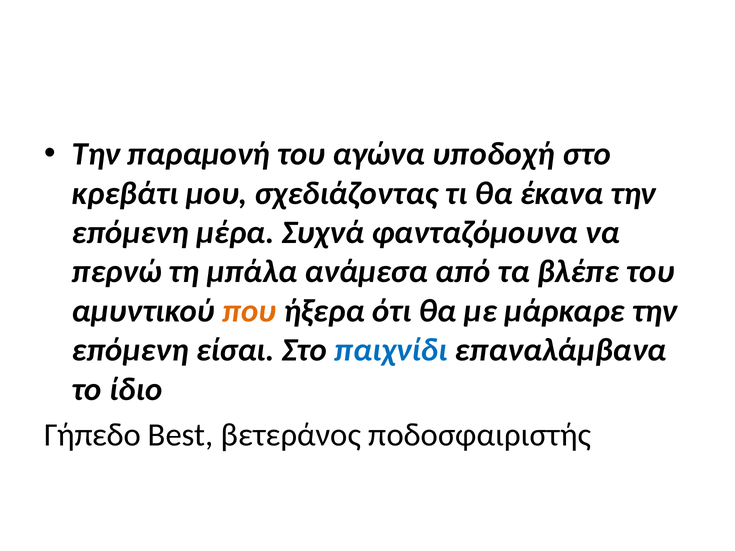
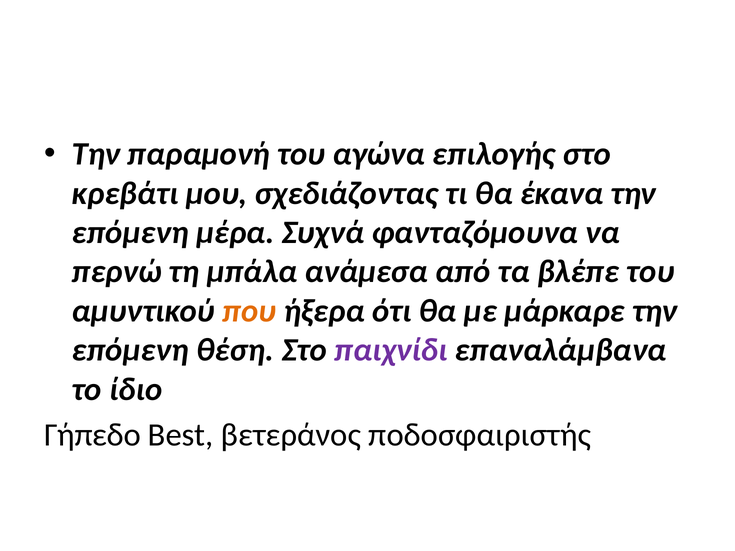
υποδοχή: υποδοχή -> επιλογής
είσαι: είσαι -> θέση
παιχνίδι colour: blue -> purple
